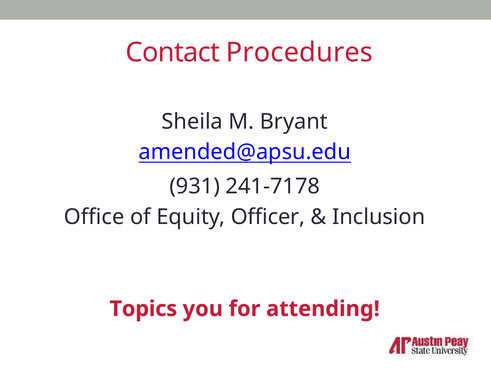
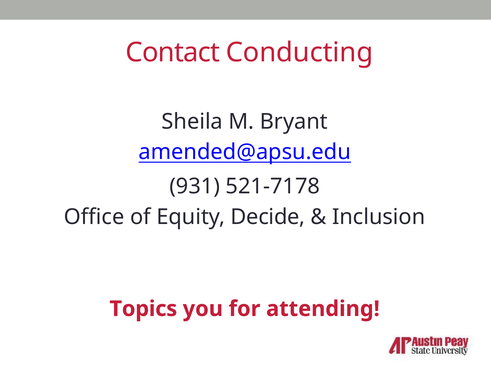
Procedures: Procedures -> Conducting
241-7178: 241-7178 -> 521-7178
Officer: Officer -> Decide
